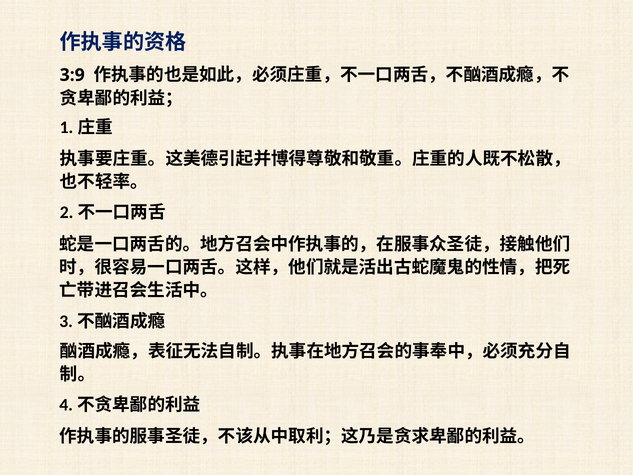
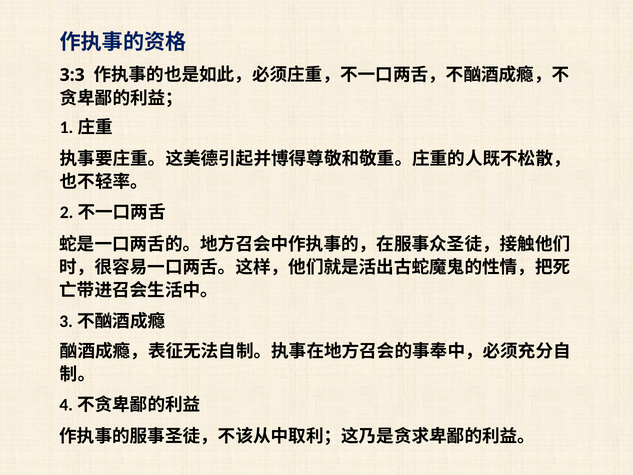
3:9: 3:9 -> 3:3
